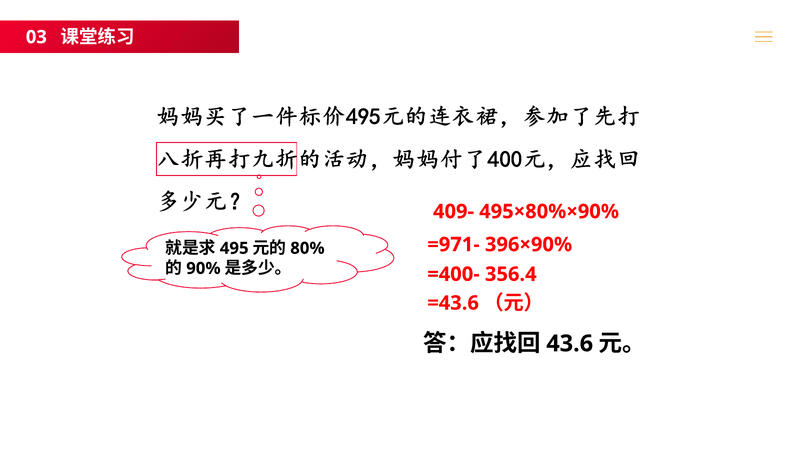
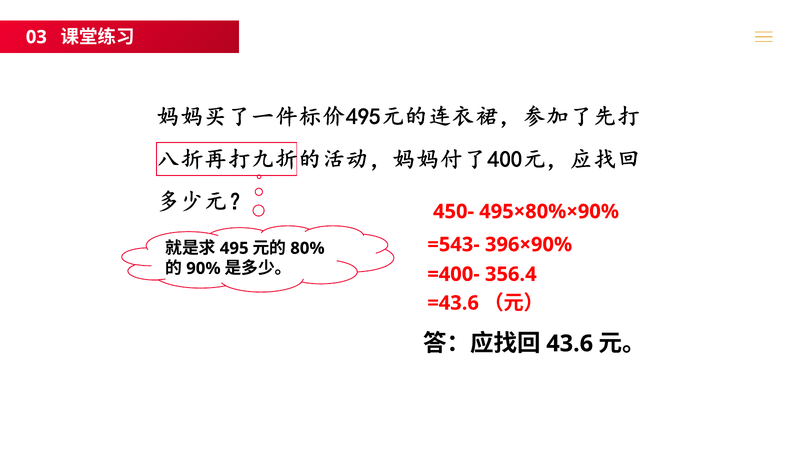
409-: 409- -> 450-
=971-: =971- -> =543-
